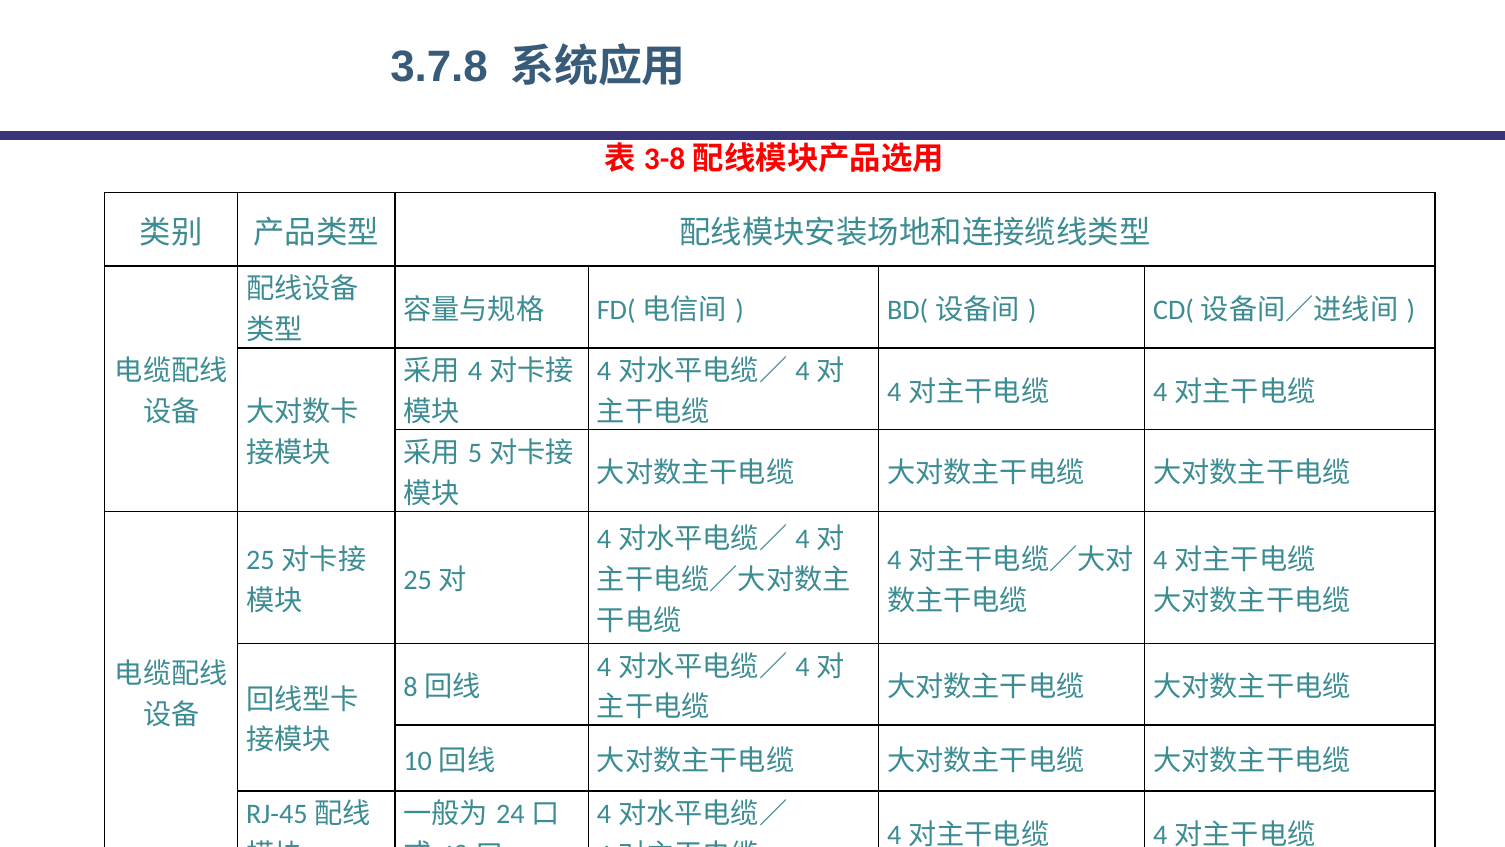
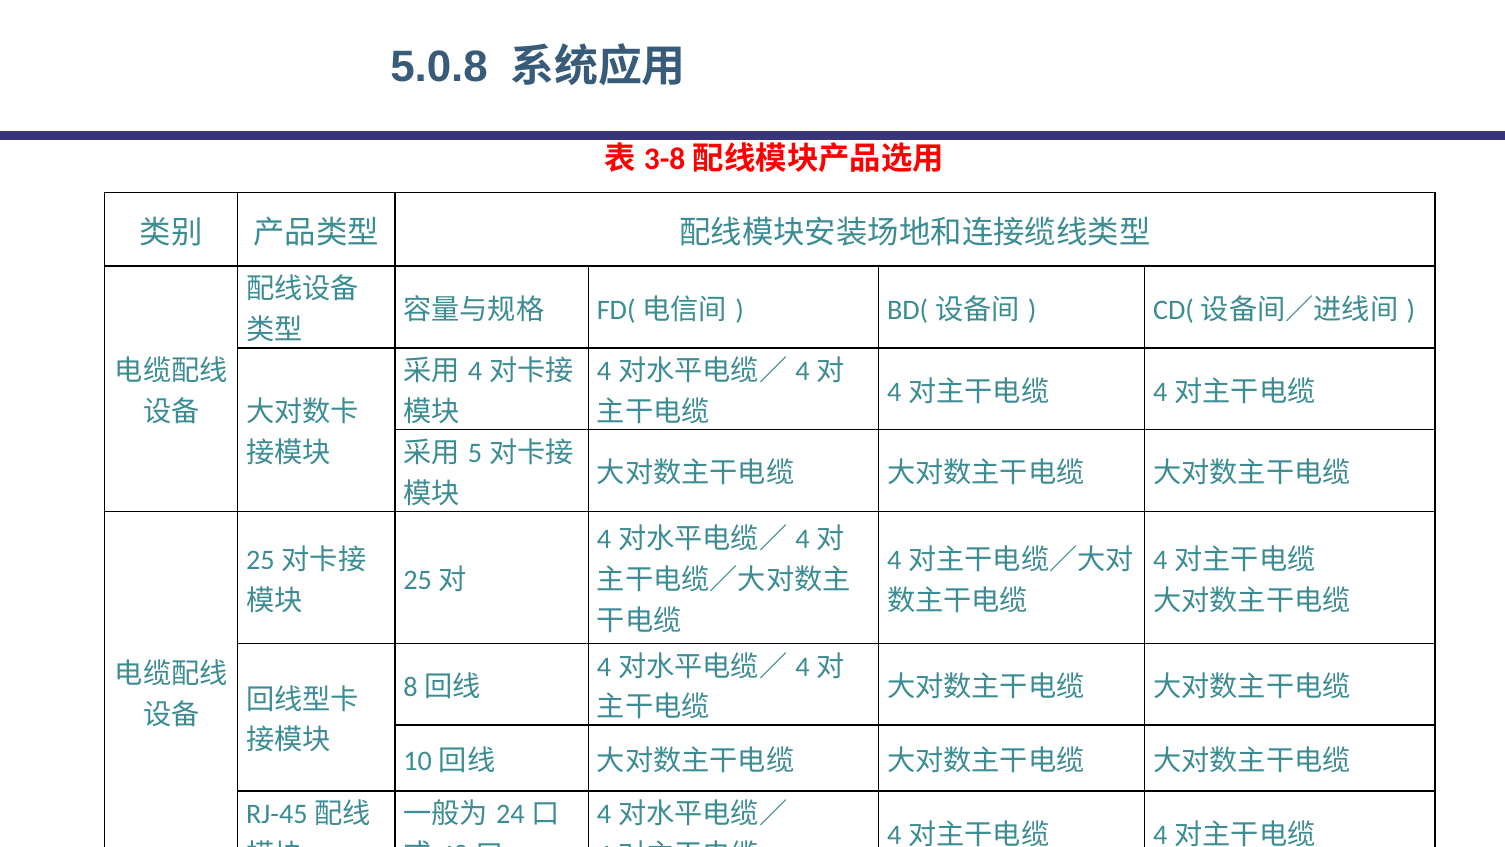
3.7.8: 3.7.8 -> 5.0.8
